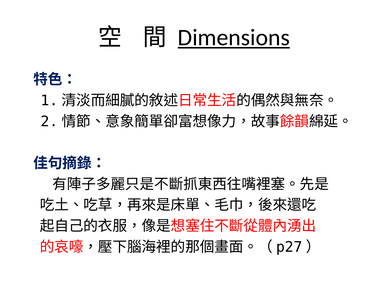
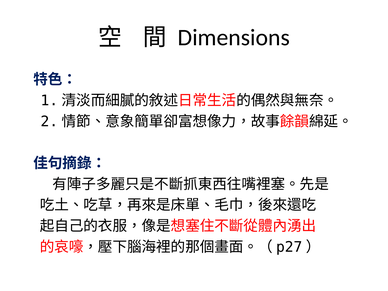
Dimensions underline: present -> none
